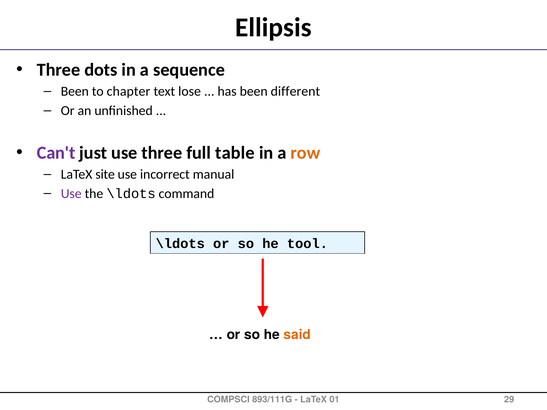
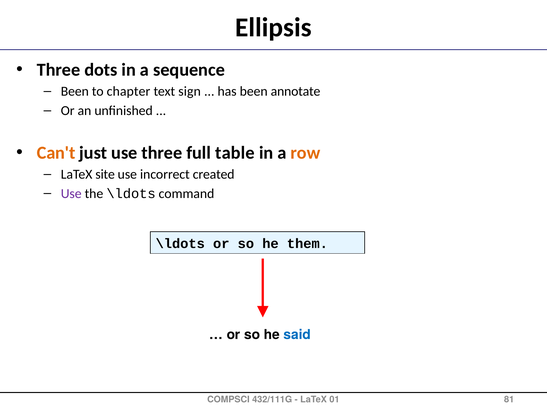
lose: lose -> sign
different: different -> annotate
Can't colour: purple -> orange
manual: manual -> created
tool: tool -> them
said colour: orange -> blue
893/111G: 893/111G -> 432/111G
29: 29 -> 81
